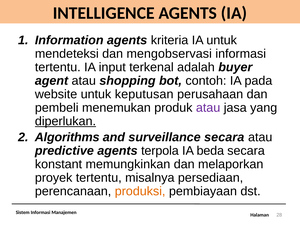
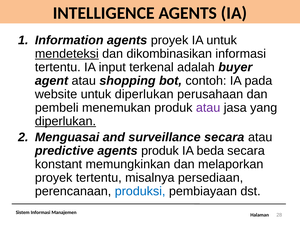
agents kriteria: kriteria -> proyek
mendeteksi underline: none -> present
mengobservasi: mengobservasi -> dikombinasikan
untuk keputusan: keputusan -> diperlukan
Algorithms: Algorithms -> Menguasai
agents terpola: terpola -> produk
produksi colour: orange -> blue
